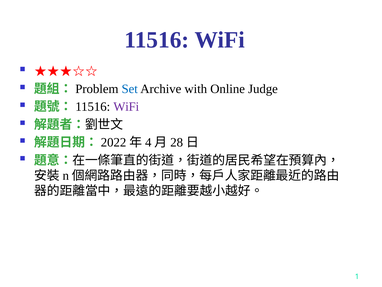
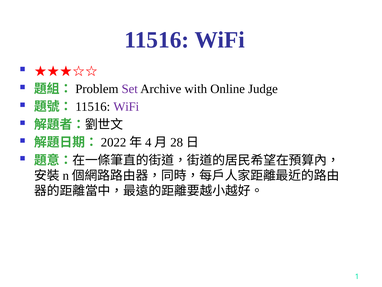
Set colour: blue -> purple
